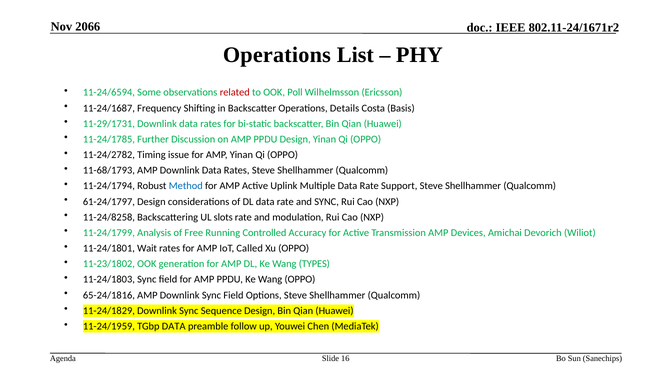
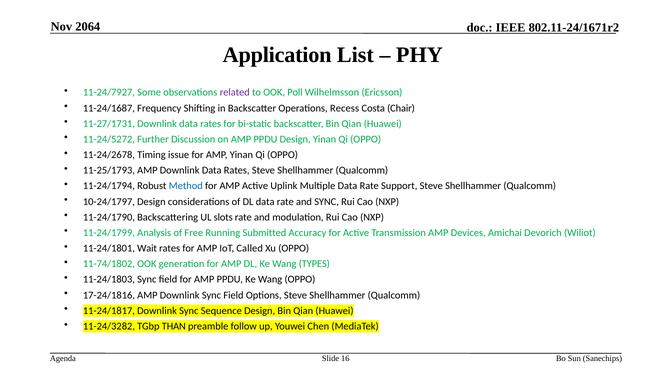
2066: 2066 -> 2064
Operations at (277, 55): Operations -> Application
11-24/6594: 11-24/6594 -> 11-24/7927
related colour: red -> purple
Details: Details -> Recess
Basis: Basis -> Chair
11-29/1731: 11-29/1731 -> 11-27/1731
11-24/1785: 11-24/1785 -> 11-24/5272
11-24/2782: 11-24/2782 -> 11-24/2678
11-68/1793: 11-68/1793 -> 11-25/1793
61-24/1797: 61-24/1797 -> 10-24/1797
11-24/8258: 11-24/8258 -> 11-24/1790
Controlled: Controlled -> Submitted
11-23/1802: 11-23/1802 -> 11-74/1802
65-24/1816: 65-24/1816 -> 17-24/1816
11-24/1829: 11-24/1829 -> 11-24/1817
11-24/1959: 11-24/1959 -> 11-24/3282
TGbp DATA: DATA -> THAN
